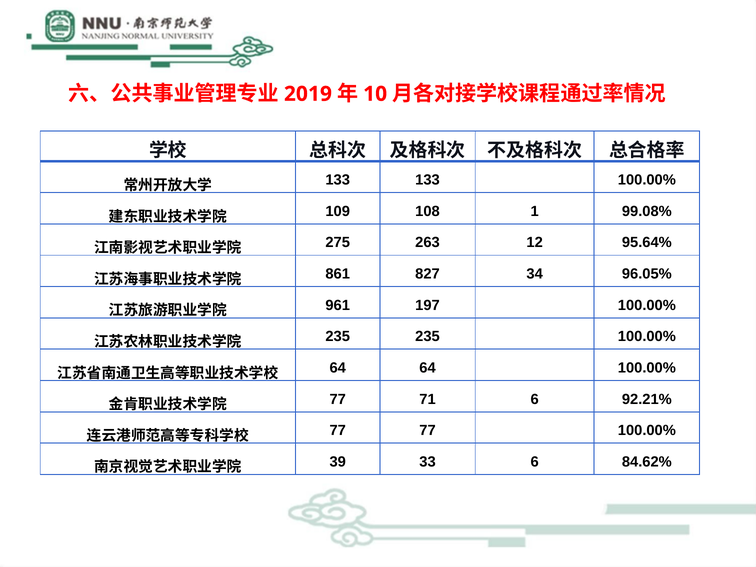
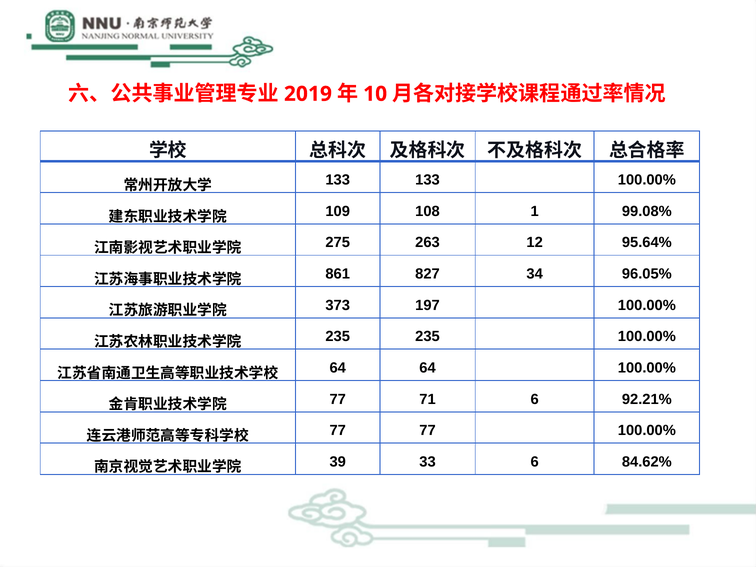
961: 961 -> 373
